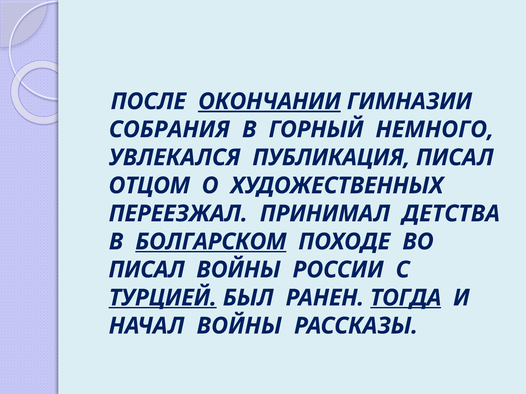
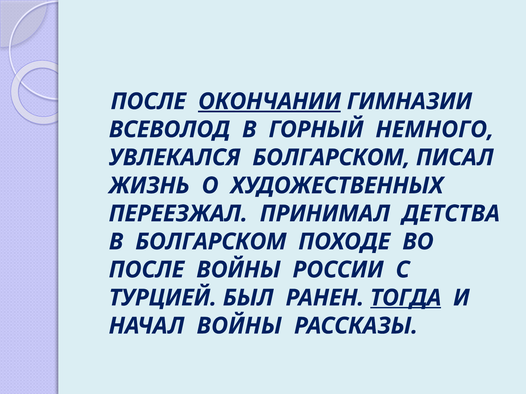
СОБРАНИЯ: СОБРАНИЯ -> ВСЕВОЛОД
УВЛЕКАЛСЯ ПУБЛИКАЦИЯ: ПУБЛИКАЦИЯ -> БОЛГАРСКОМ
ОТЦОМ: ОТЦОМ -> ЖИЗНЬ
БОЛГАРСКОМ at (211, 242) underline: present -> none
ПИСАЛ at (147, 270): ПИСАЛ -> ПОСЛЕ
ТУРЦИЕЙ underline: present -> none
